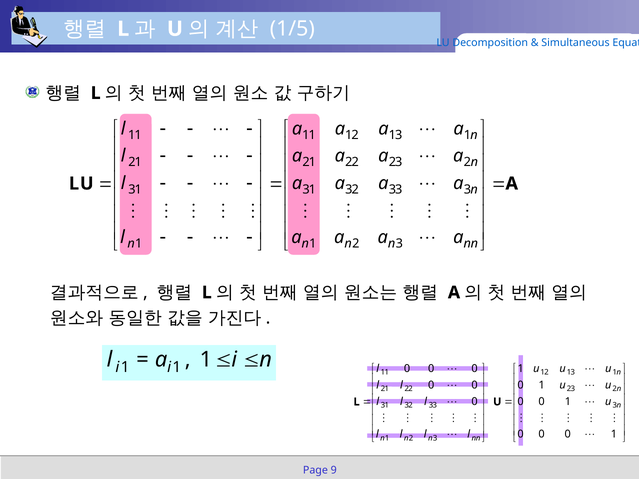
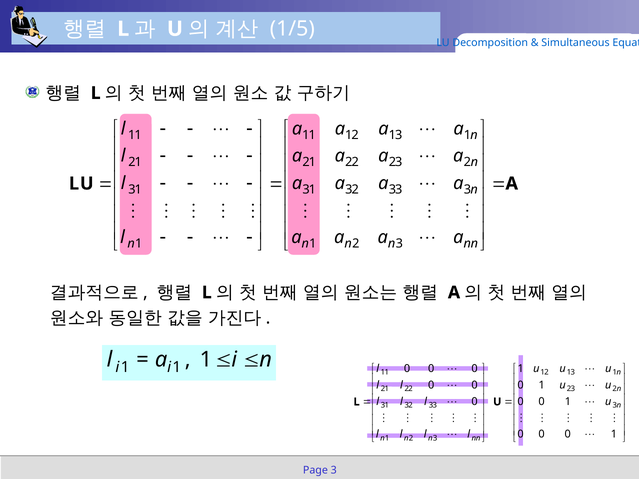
Page 9: 9 -> 3
